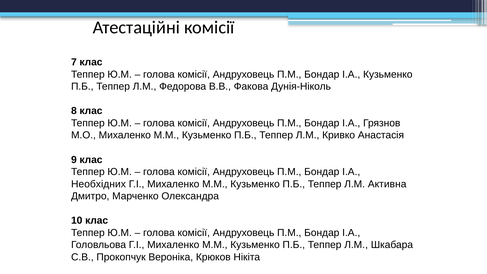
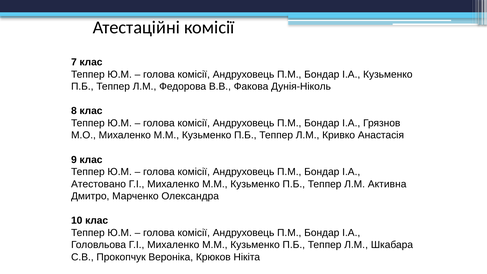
Необхідних: Необхідних -> Атестовано
